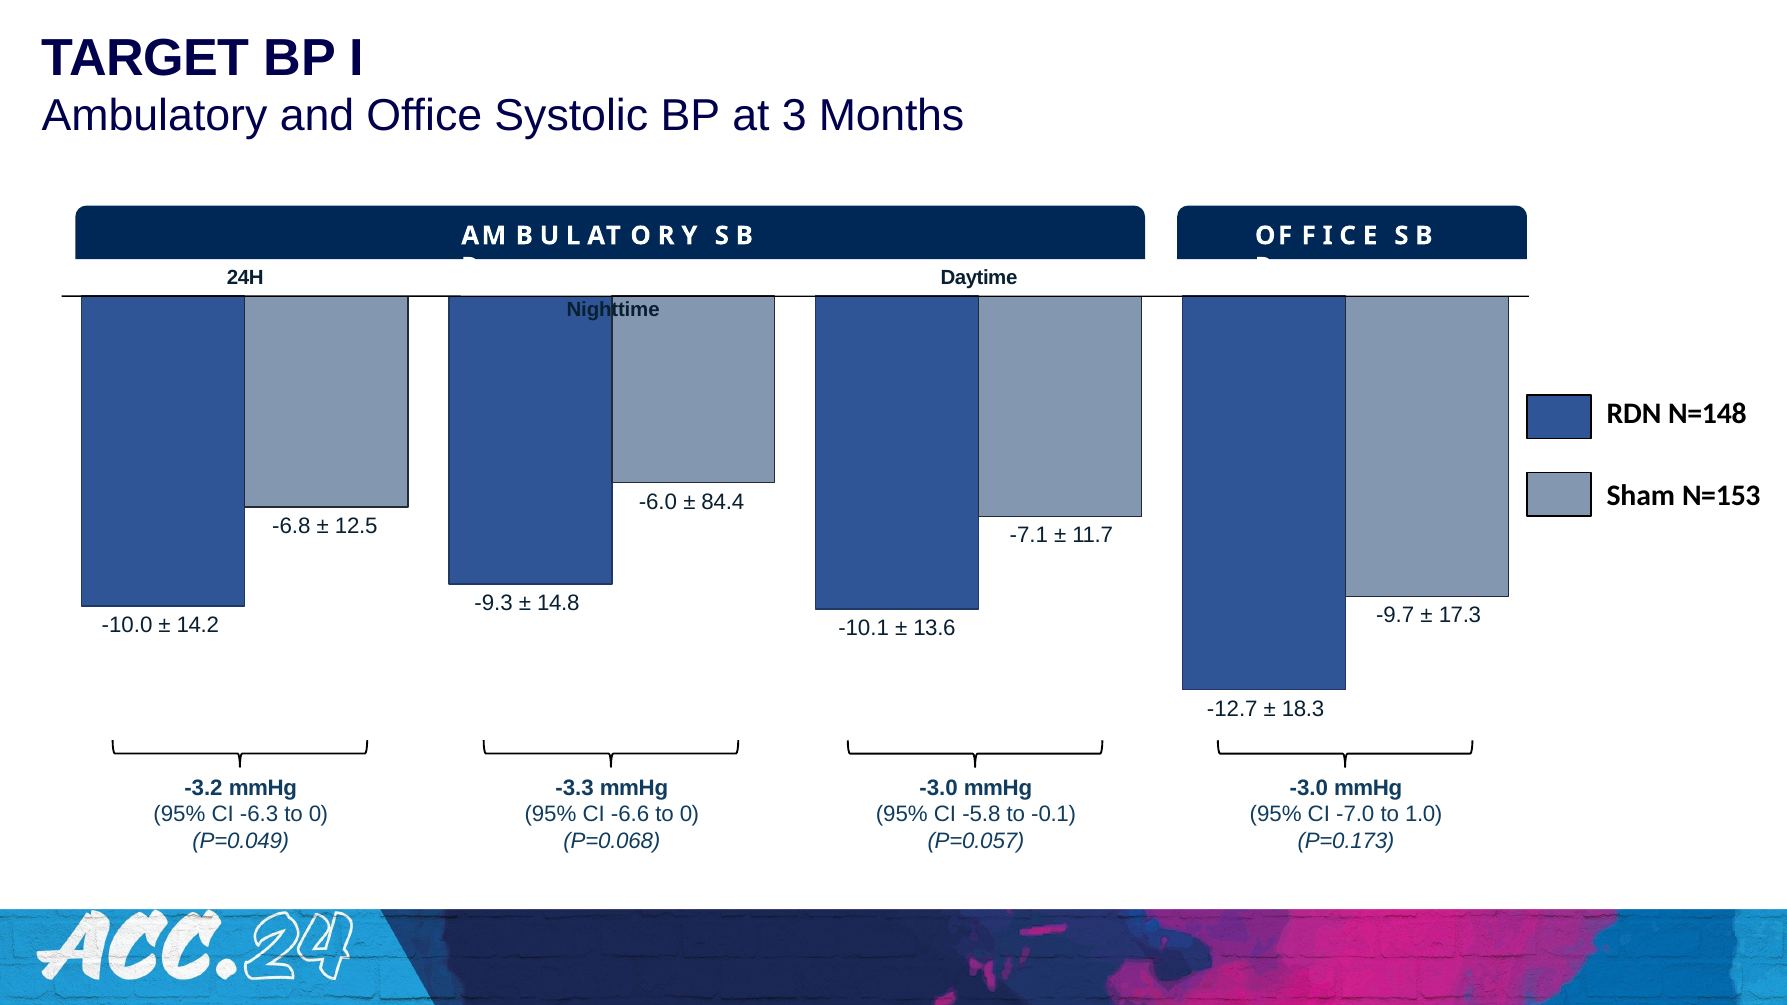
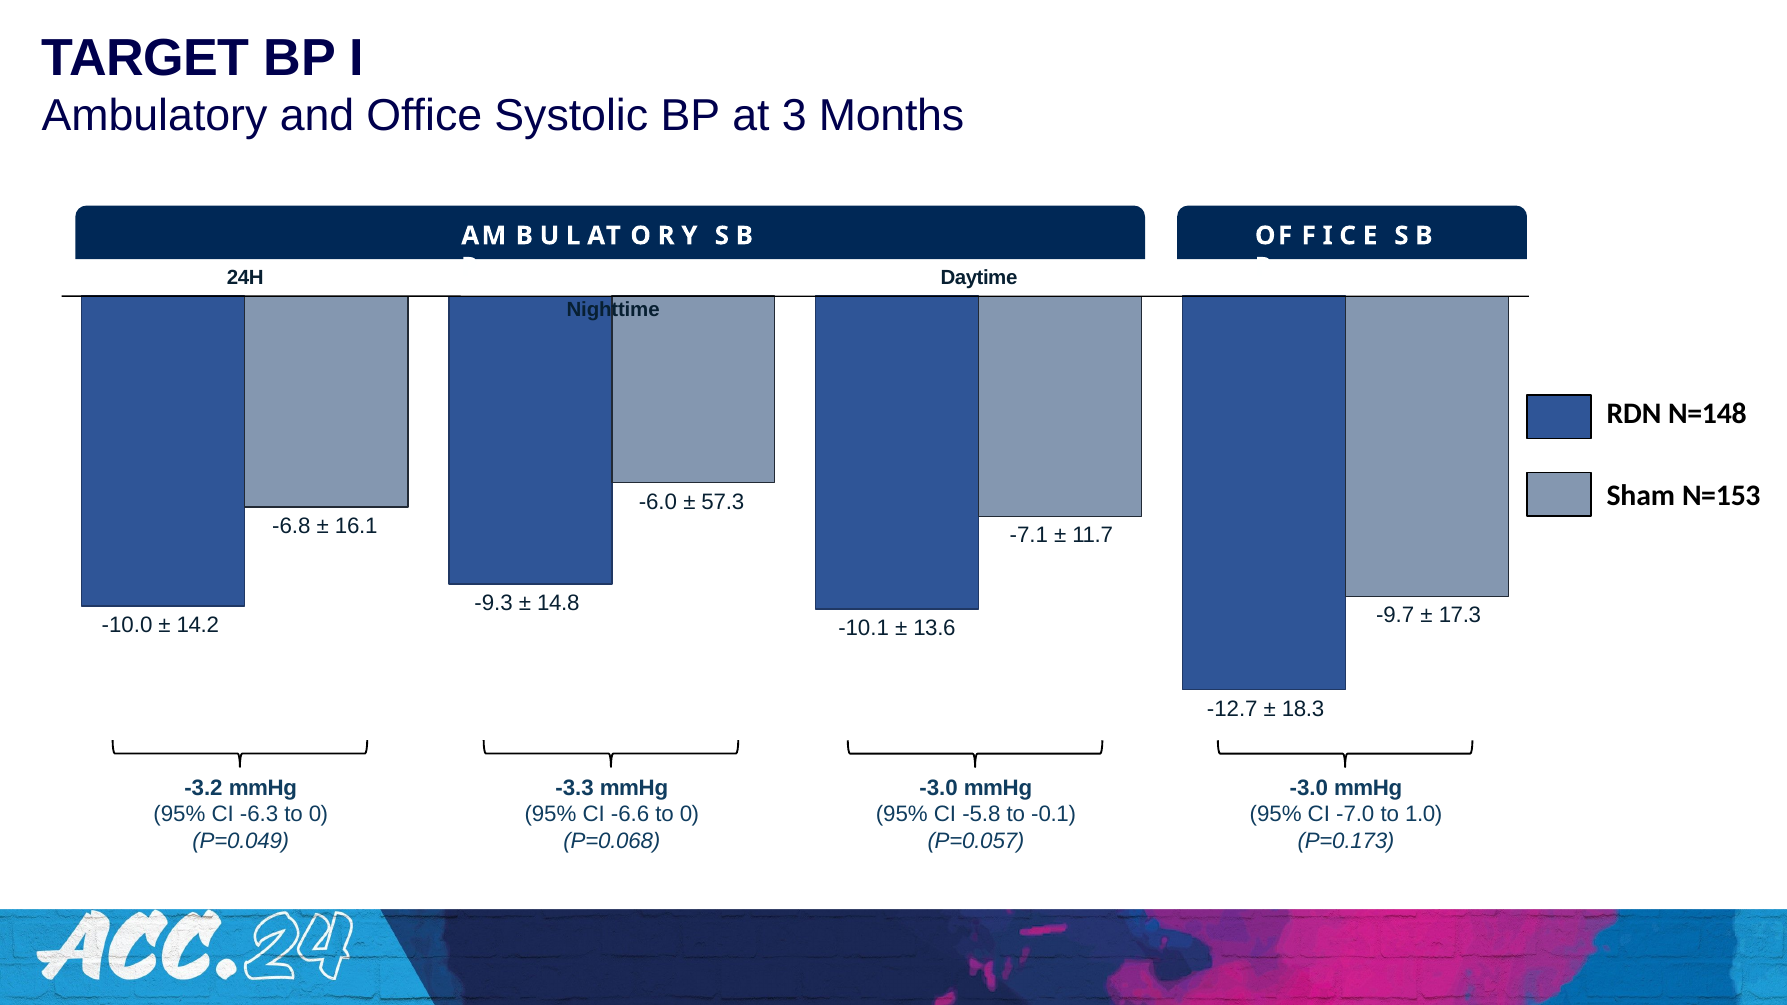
84.4: 84.4 -> 57.3
12.5: 12.5 -> 16.1
